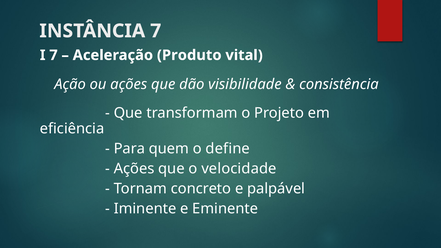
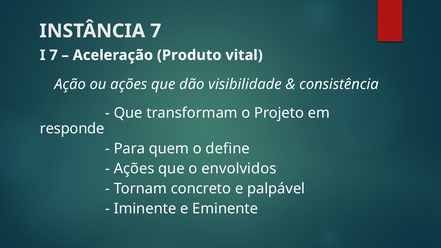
eficiência: eficiência -> responde
velocidade: velocidade -> envolvidos
